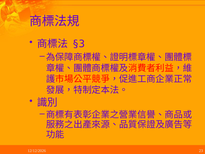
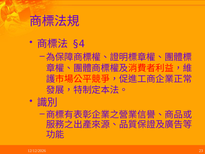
§3: §3 -> §4
